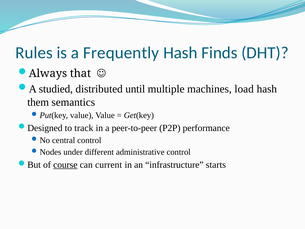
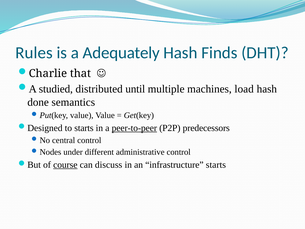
Frequently: Frequently -> Adequately
Always: Always -> Charlie
them: them -> done
to track: track -> starts
peer-to-peer underline: none -> present
performance: performance -> predecessors
current: current -> discuss
